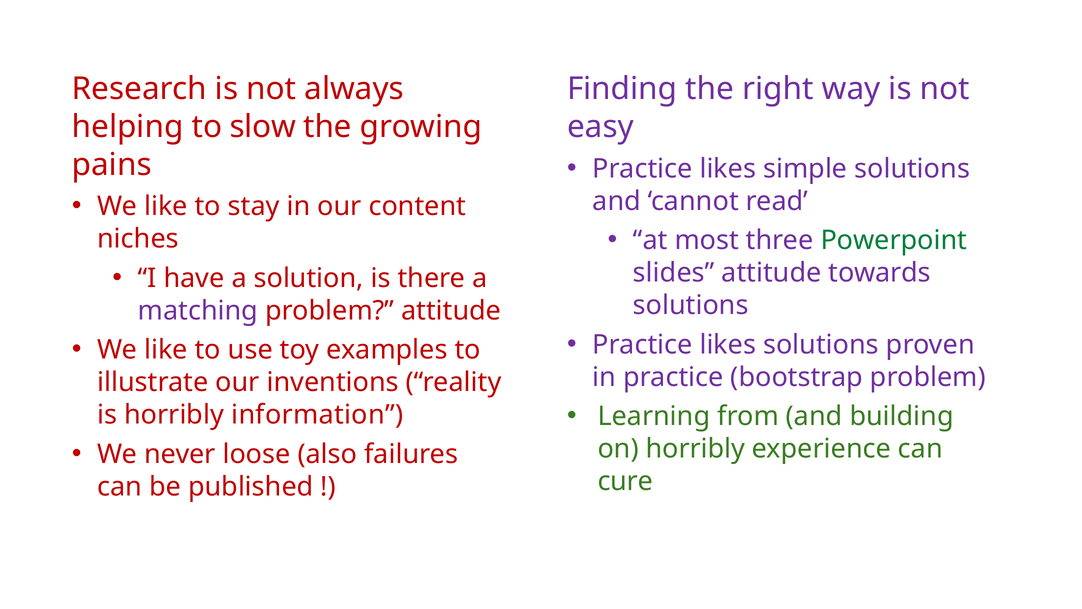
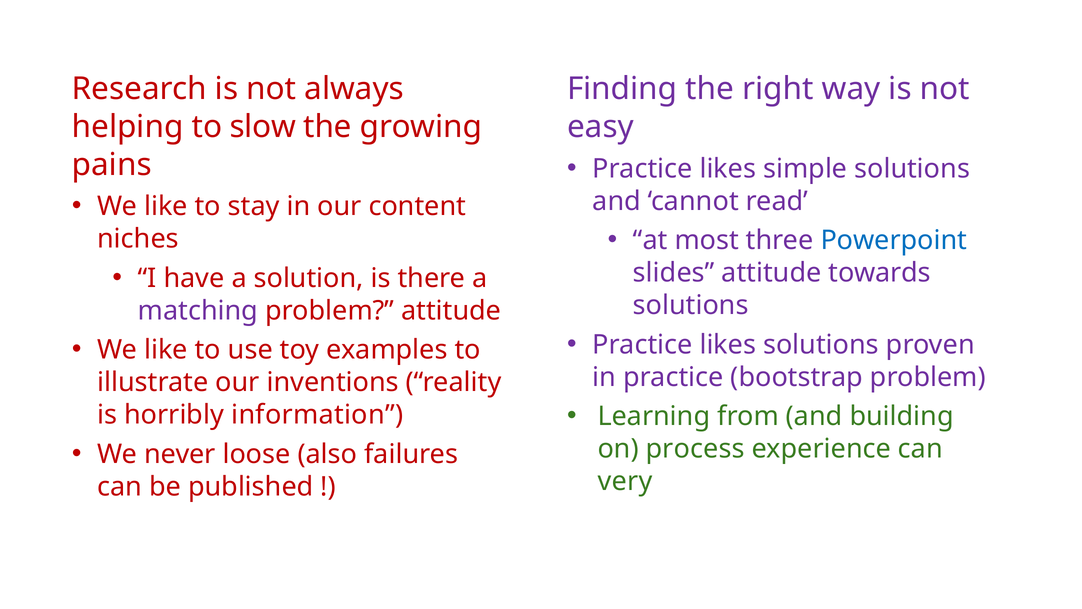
Powerpoint colour: green -> blue
on horribly: horribly -> process
cure: cure -> very
